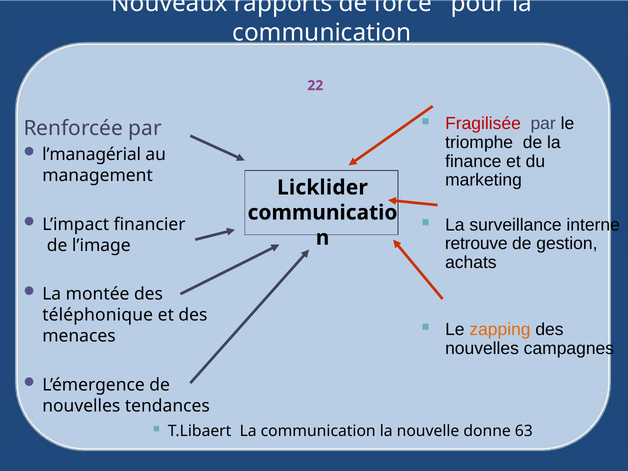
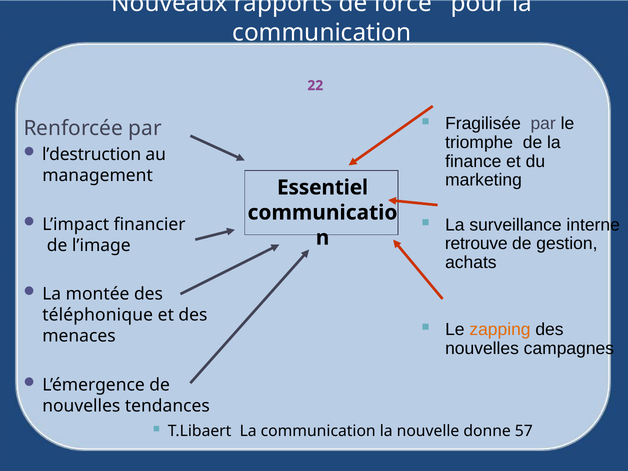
Fragilisée colour: red -> black
l’managérial: l’managérial -> l’destruction
Licklider: Licklider -> Essentiel
63: 63 -> 57
